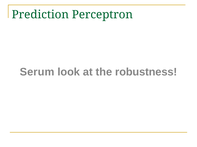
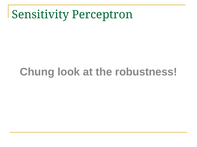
Prediction: Prediction -> Sensitivity
Serum: Serum -> Chung
